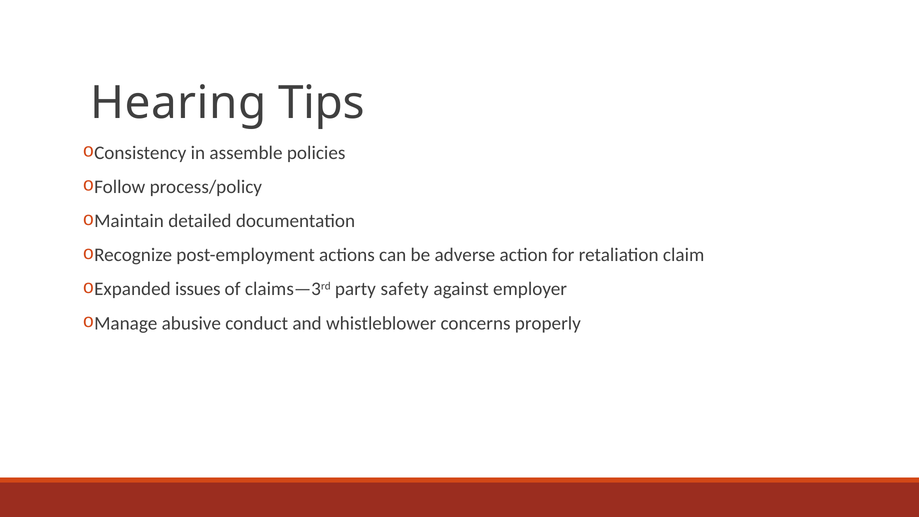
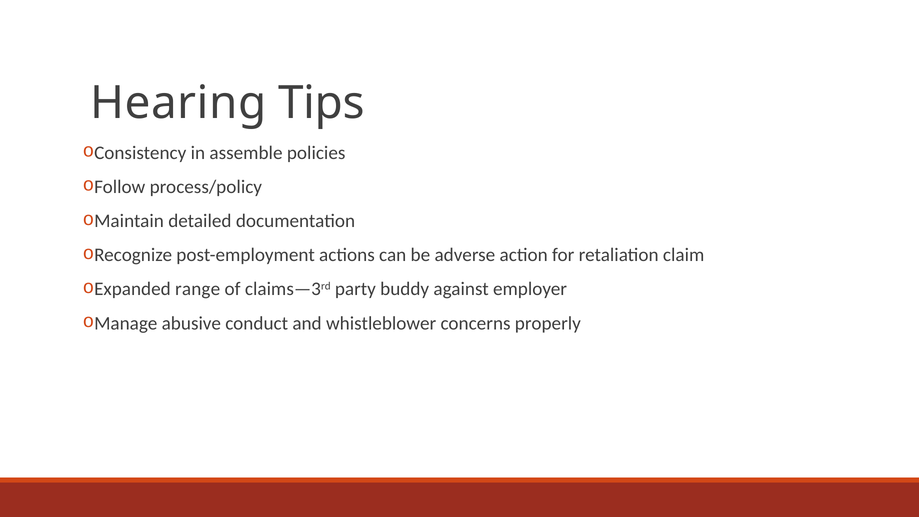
issues: issues -> range
safety: safety -> buddy
